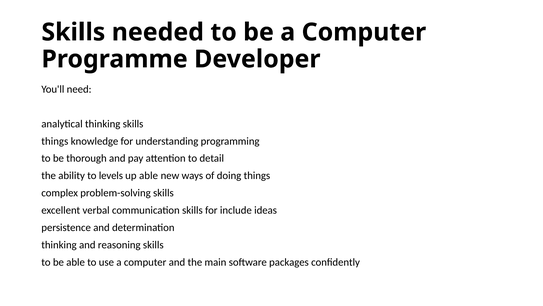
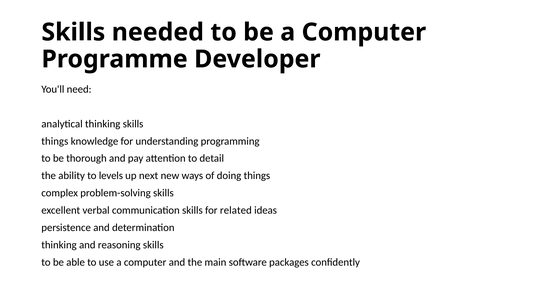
up able: able -> next
include: include -> related
